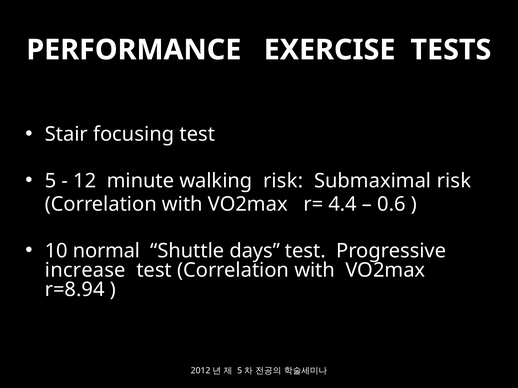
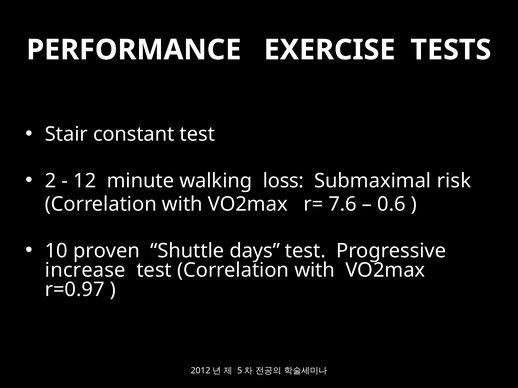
focusing: focusing -> constant
5 at (51, 181): 5 -> 2
walking risk: risk -> loss
4.4: 4.4 -> 7.6
normal: normal -> proven
r=8.94: r=8.94 -> r=0.97
